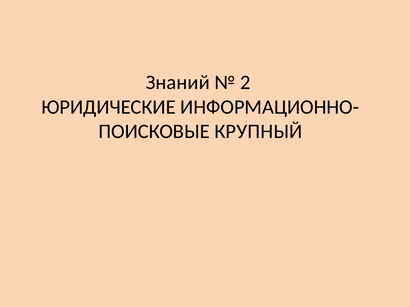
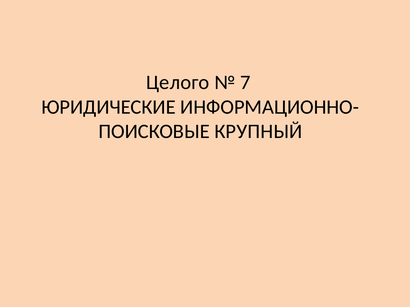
Знаний: Знаний -> Целого
2: 2 -> 7
